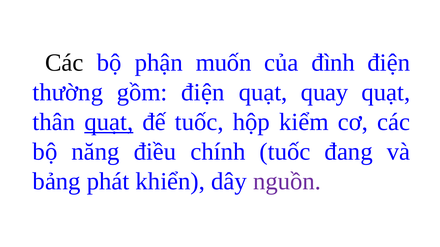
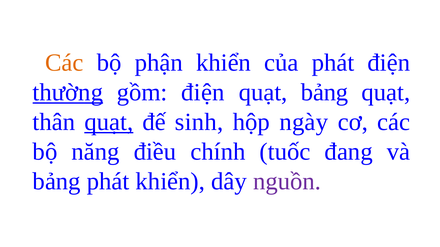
Các at (64, 63) colour: black -> orange
phận muốn: muốn -> khiển
của đình: đình -> phát
thường underline: none -> present
quạt quay: quay -> bảng
đế tuốc: tuốc -> sinh
kiểm: kiểm -> ngày
